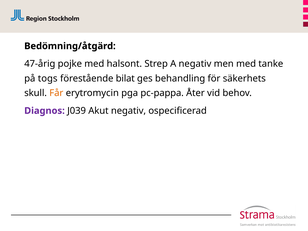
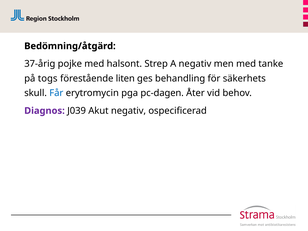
47-årig: 47-årig -> 37-årig
bilat: bilat -> liten
Får colour: orange -> blue
pc-pappa: pc-pappa -> pc-dagen
